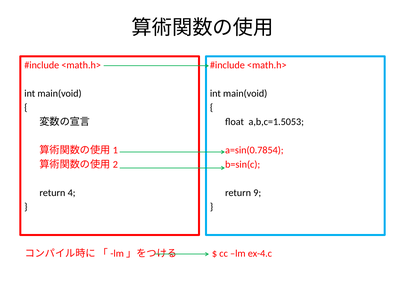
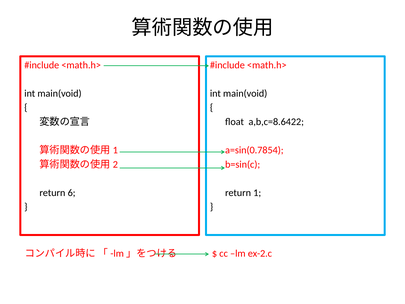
a,b,c=1.5053: a,b,c=1.5053 -> a,b,c=8.6422
4: 4 -> 6
9: 9 -> 1
ex-4.c: ex-4.c -> ex-2.c
